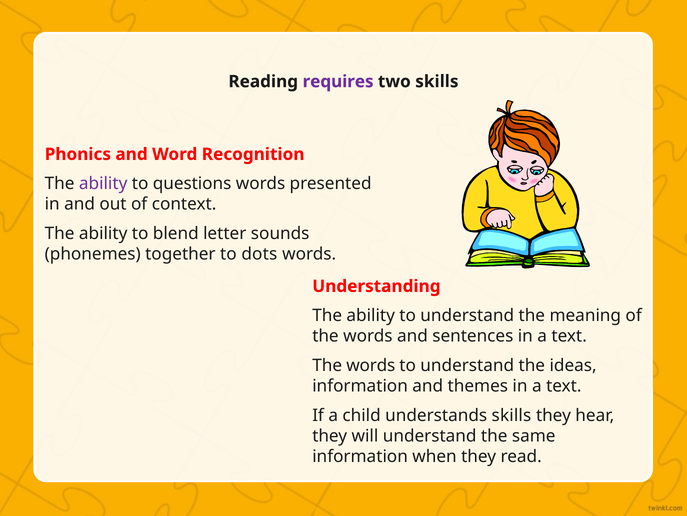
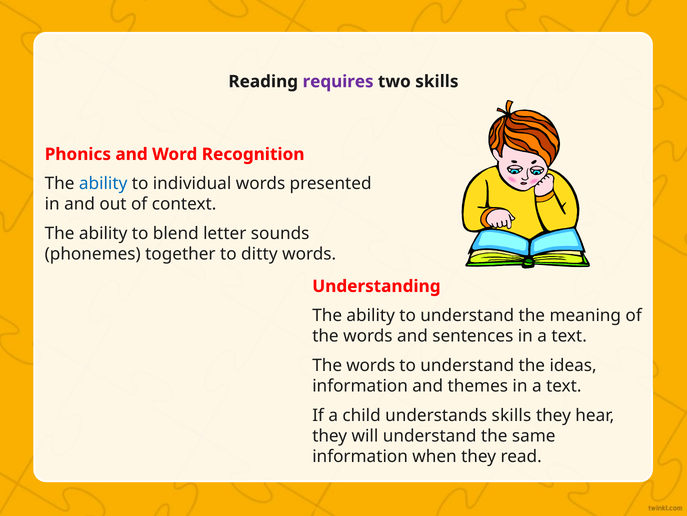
ability at (103, 183) colour: purple -> blue
questions: questions -> individual
dots: dots -> ditty
